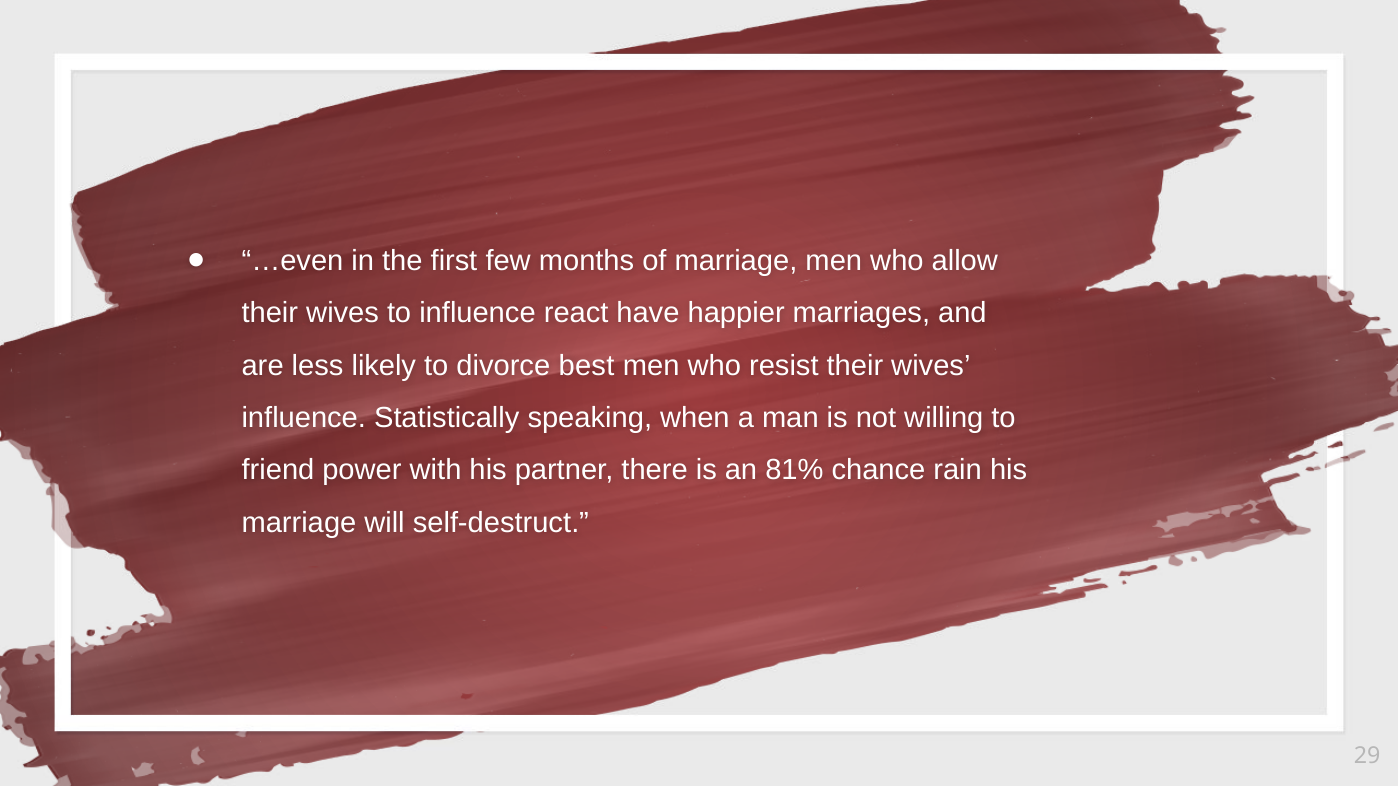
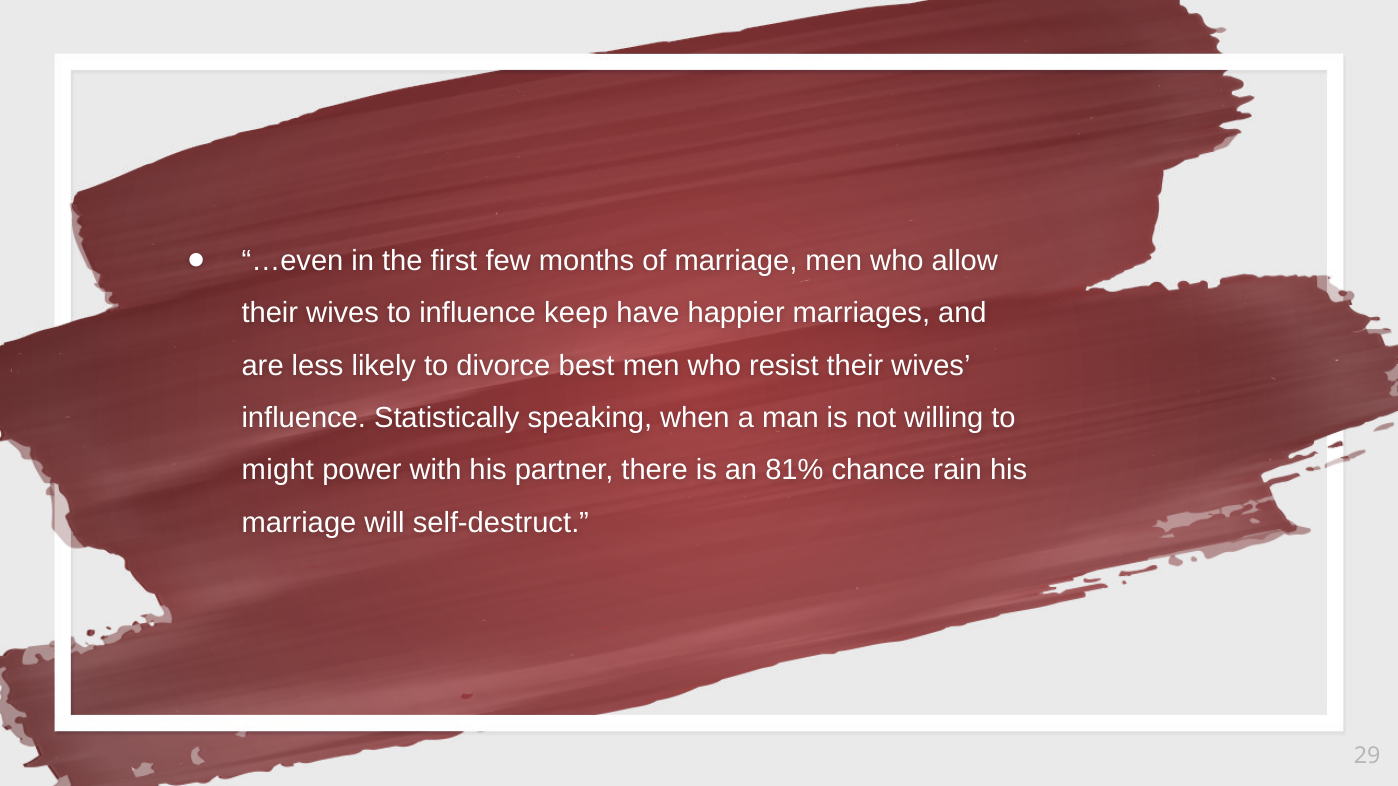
react: react -> keep
friend: friend -> might
